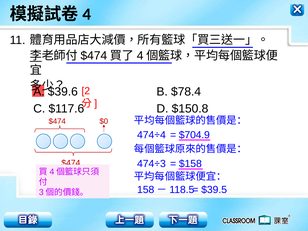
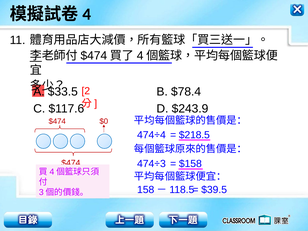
$39.6: $39.6 -> $33.5
$150.8: $150.8 -> $243.9
$704.9: $704.9 -> $218.5
